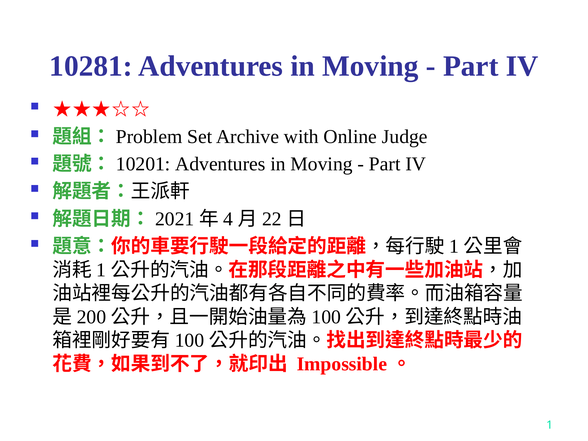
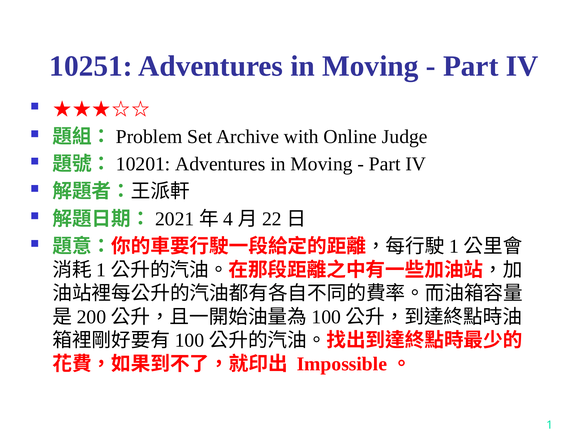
10281: 10281 -> 10251
